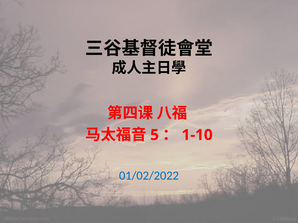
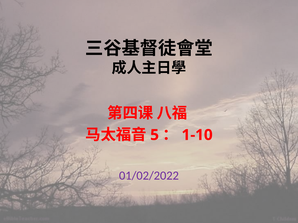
01/02/2022 colour: blue -> purple
